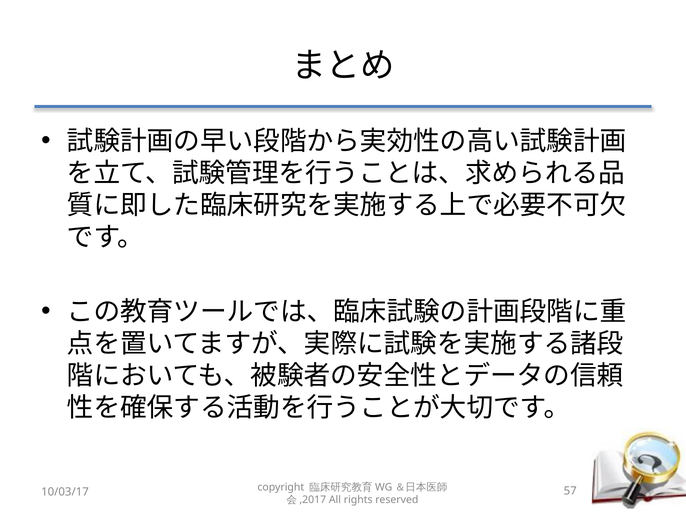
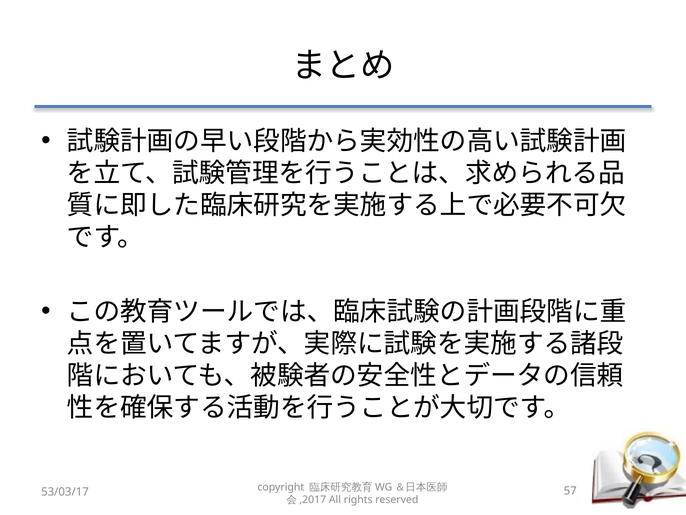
10/03/17: 10/03/17 -> 53/03/17
